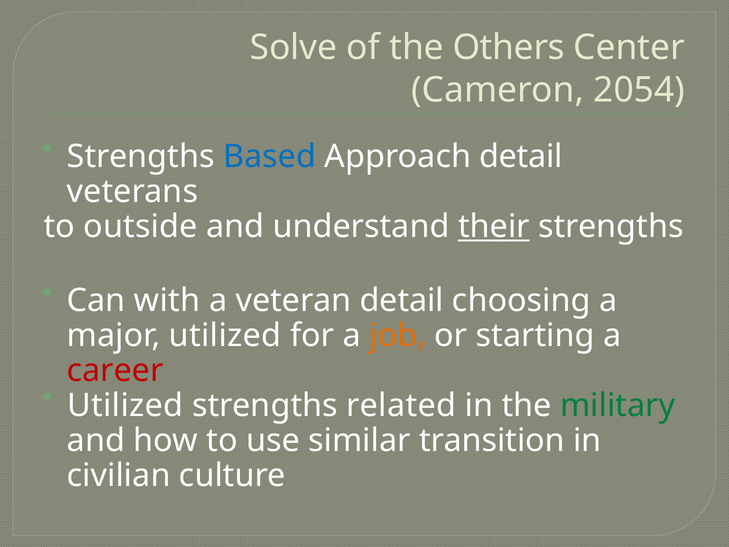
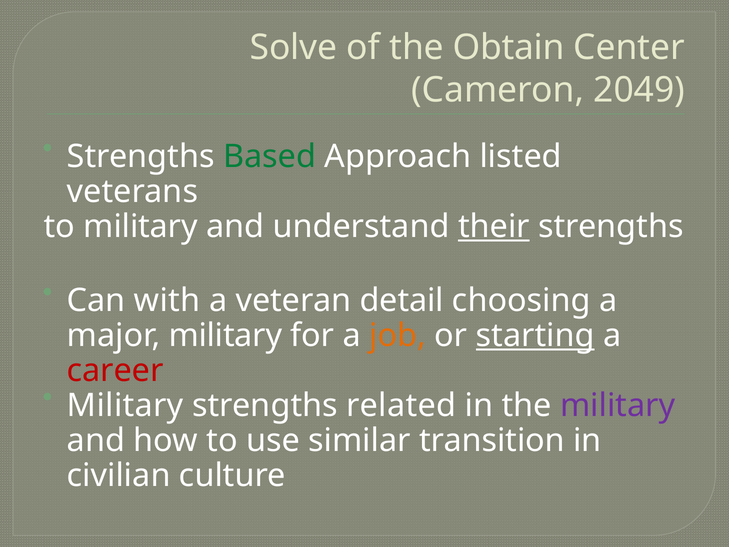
Others: Others -> Obtain
2054: 2054 -> 2049
Based colour: blue -> green
Approach detail: detail -> listed
to outside: outside -> military
major utilized: utilized -> military
starting underline: none -> present
Utilized at (125, 406): Utilized -> Military
military at (618, 406) colour: green -> purple
